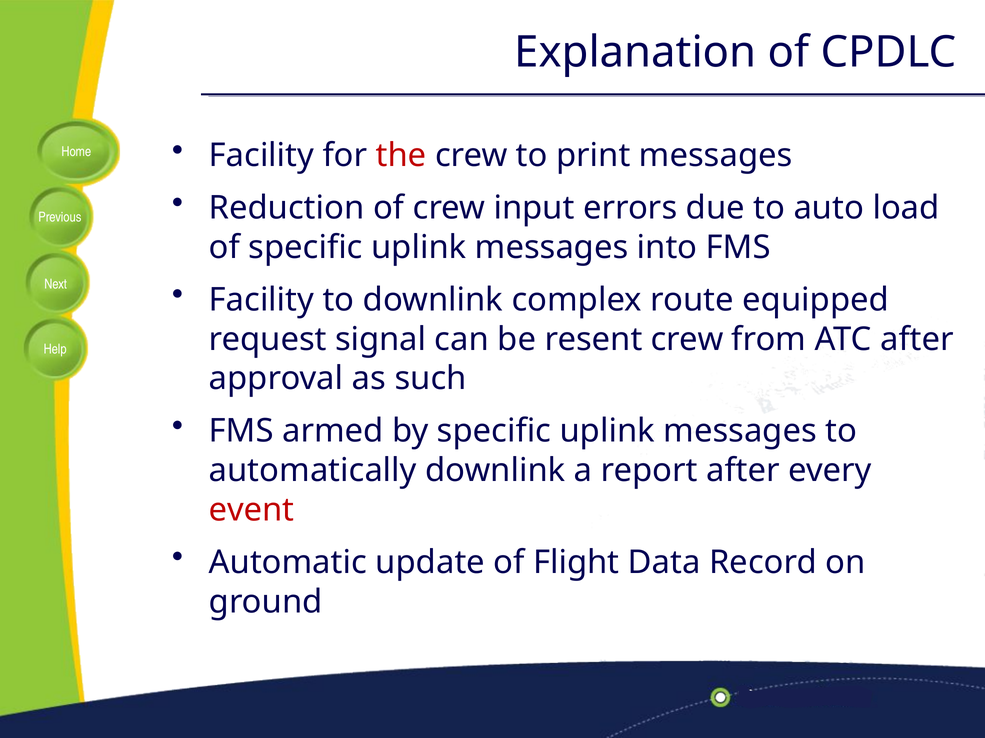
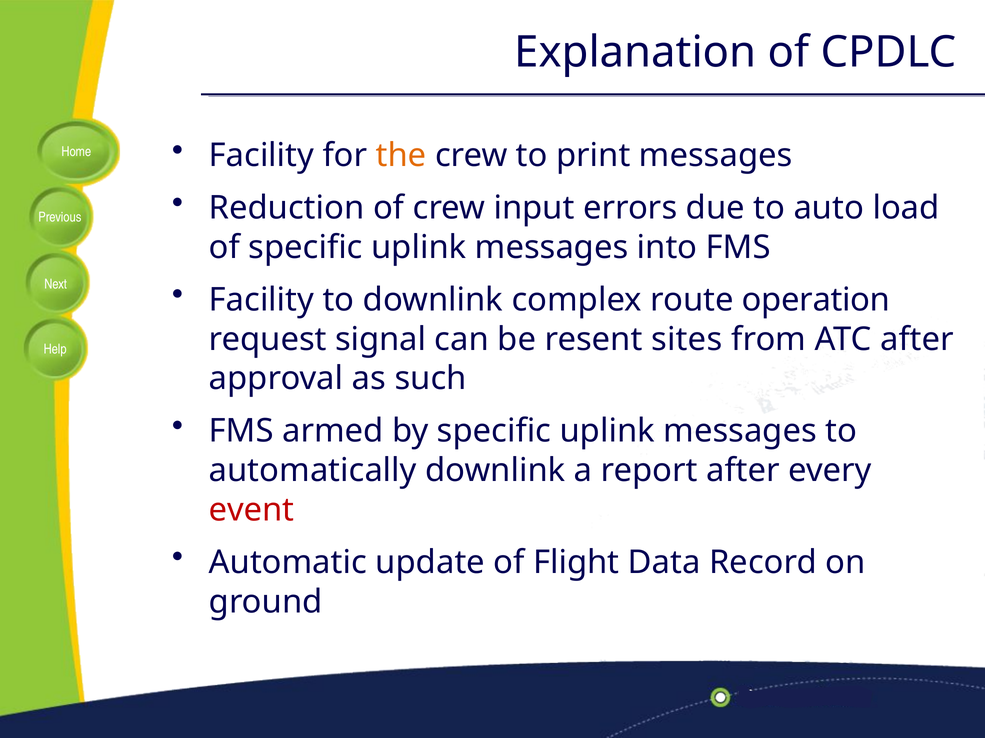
the colour: red -> orange
equipped: equipped -> operation
resent crew: crew -> sites
